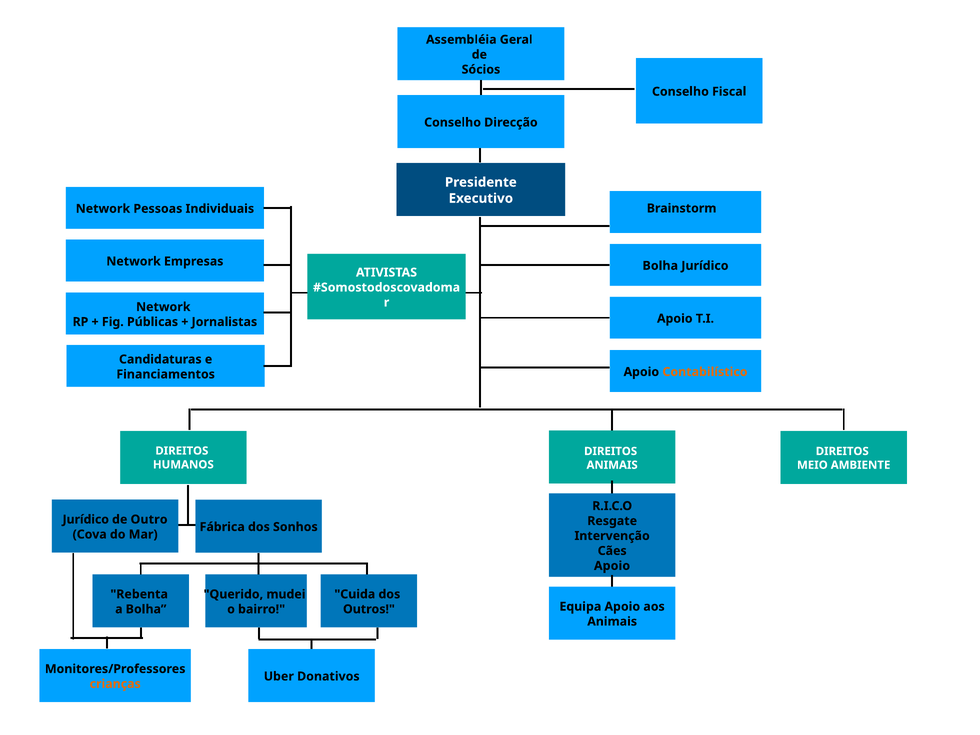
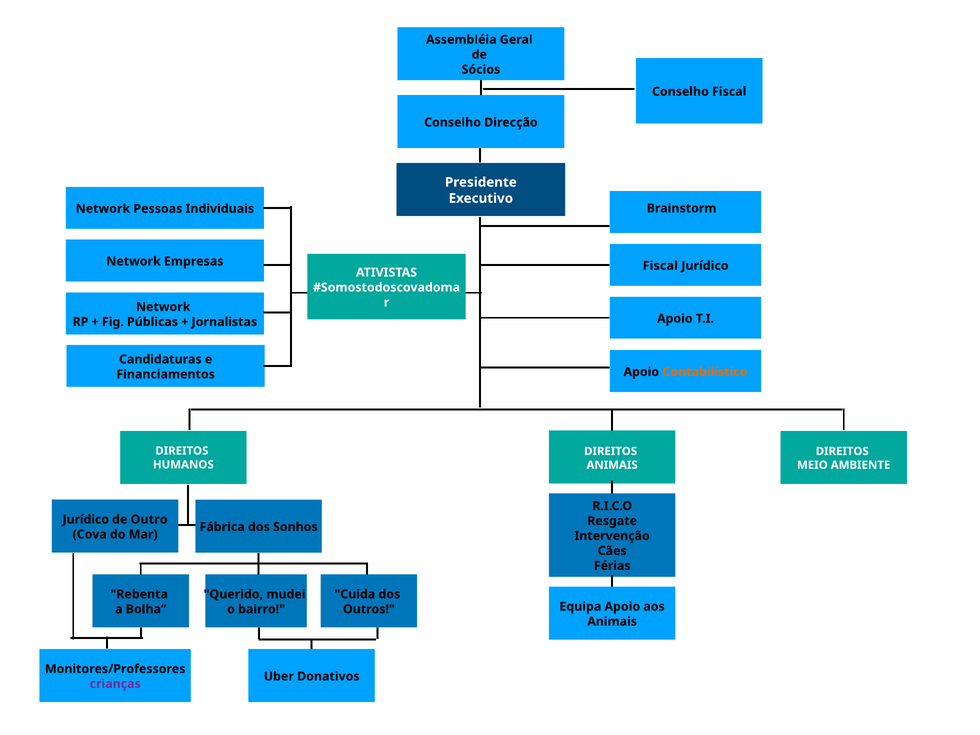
Bolha at (660, 266): Bolha -> Fiscal
Apoio at (612, 566): Apoio -> Férias
crianças colour: orange -> purple
